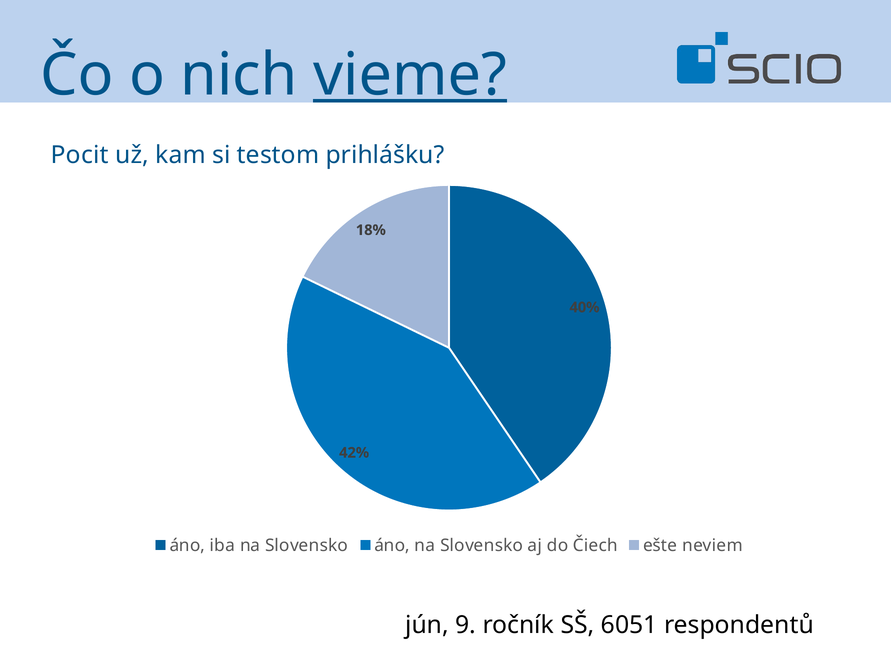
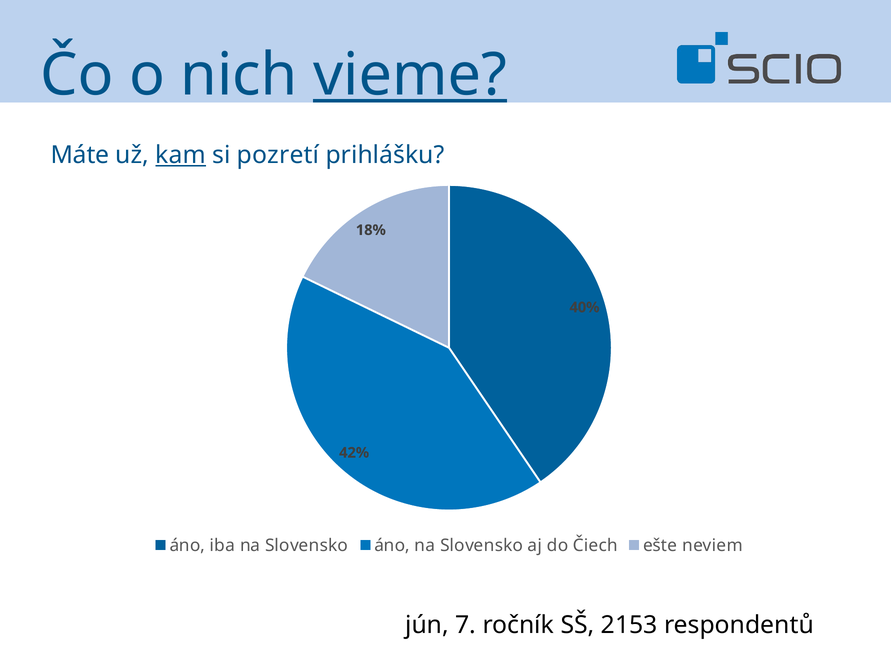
Pocit: Pocit -> Máte
kam underline: none -> present
testom: testom -> pozretí
9: 9 -> 7
6051: 6051 -> 2153
